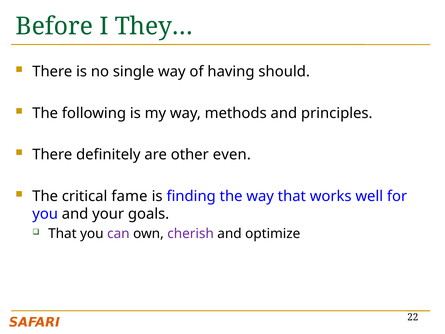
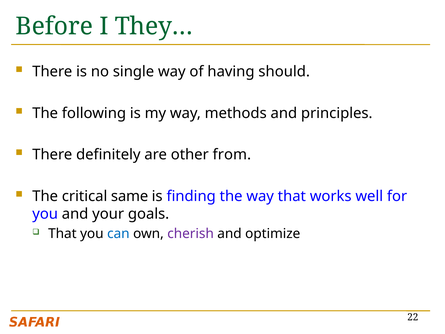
even: even -> from
fame: fame -> same
can colour: purple -> blue
